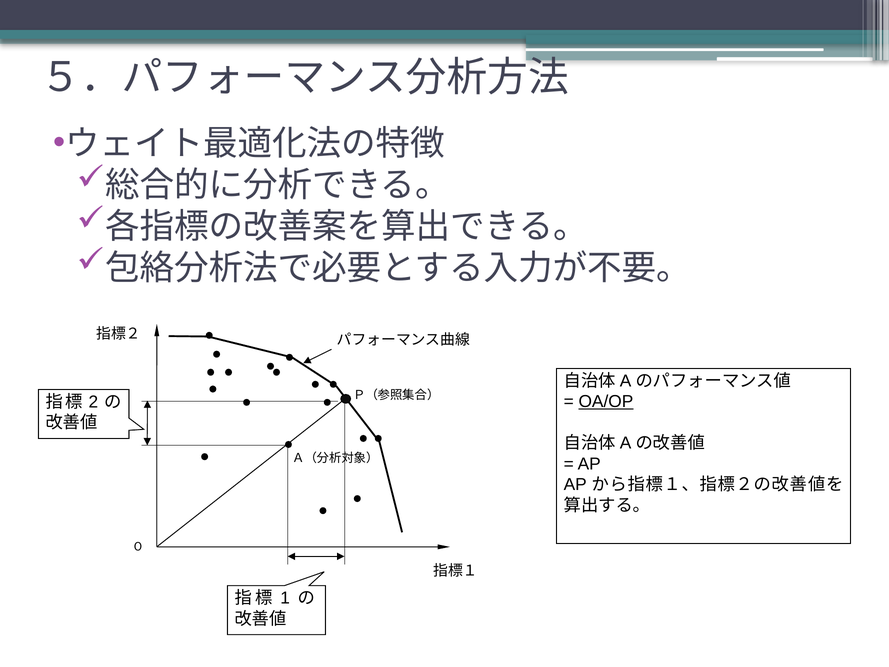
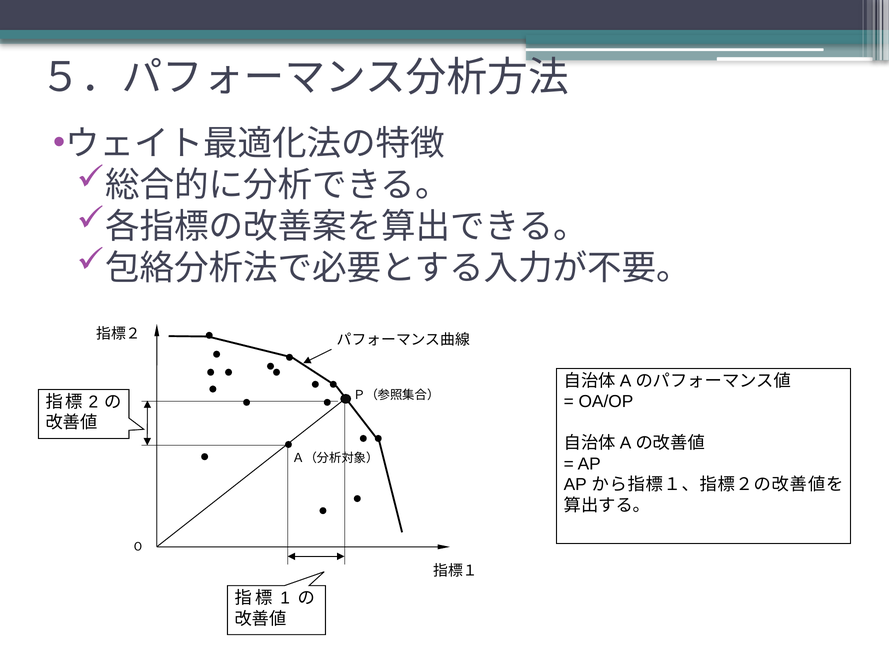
OA/OP underline: present -> none
